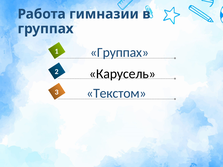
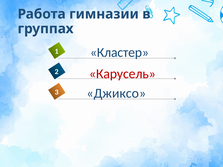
Группах at (119, 52): Группах -> Кластер
Карусель colour: black -> red
Текстом: Текстом -> Джиксо
